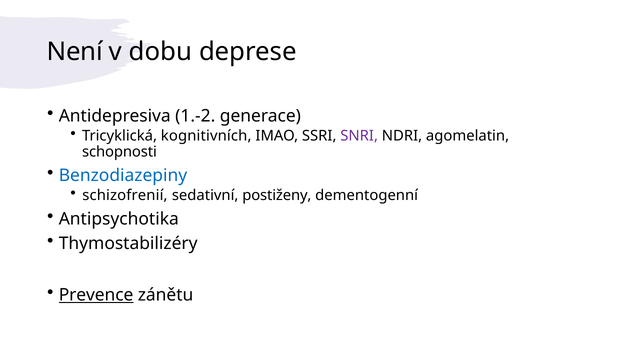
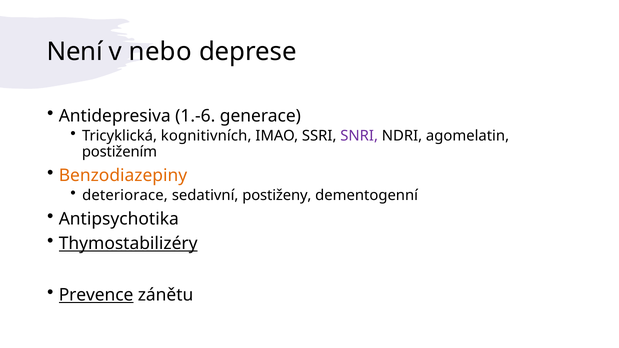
dobu: dobu -> nebo
1.-2: 1.-2 -> 1.-6
schopnosti: schopnosti -> postižením
Benzodiazepiny colour: blue -> orange
schizofrenií: schizofrenií -> deteriorace
Thymostabilizéry underline: none -> present
